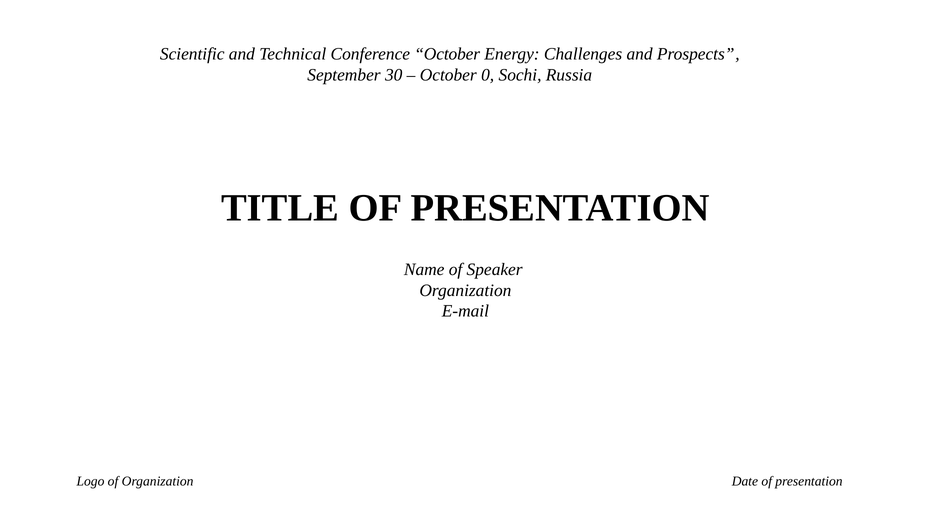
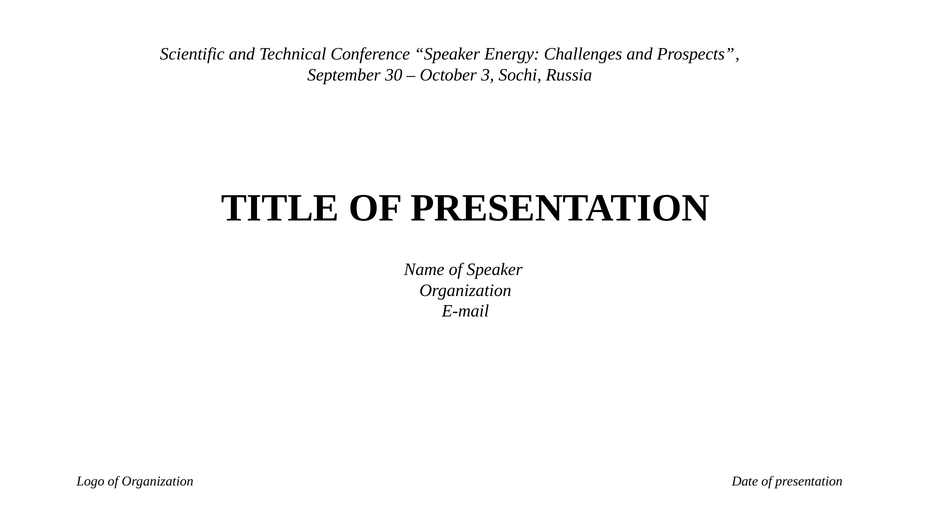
Conference October: October -> Speaker
0: 0 -> 3
